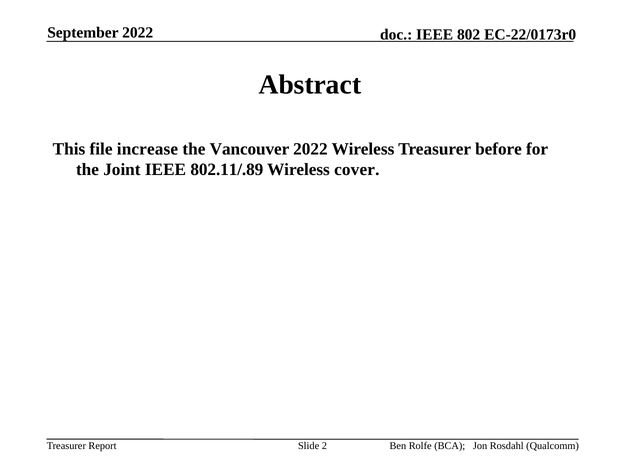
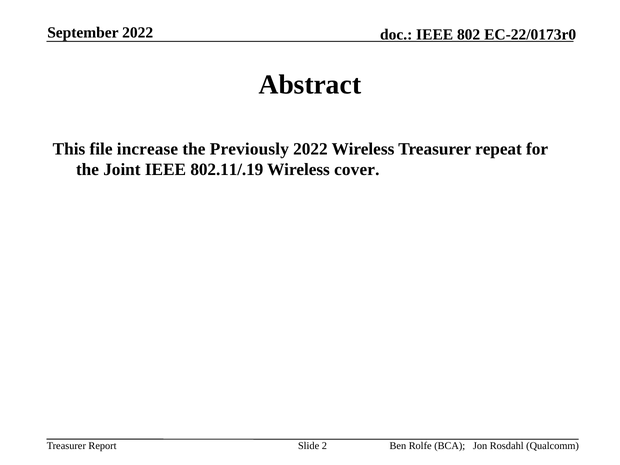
Vancouver: Vancouver -> Previously
before: before -> repeat
802.11/.89: 802.11/.89 -> 802.11/.19
